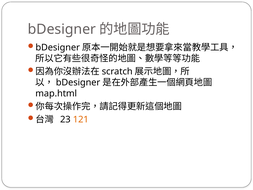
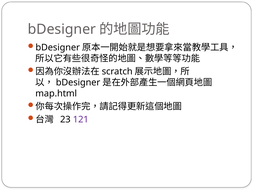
121 colour: orange -> purple
